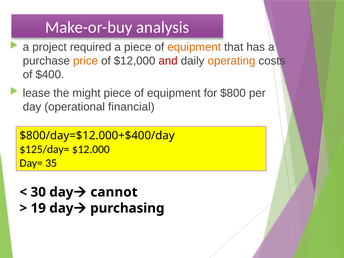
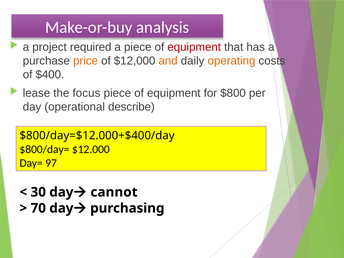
equipment at (194, 47) colour: orange -> red
and colour: red -> orange
might: might -> focus
financial: financial -> describe
$125/day=: $125/day= -> $800/day=
35: 35 -> 97
19: 19 -> 70
